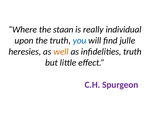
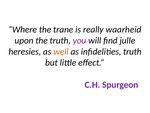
staan: staan -> trane
individual: individual -> waarheid
you colour: blue -> purple
